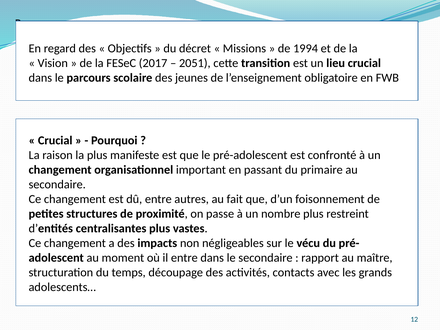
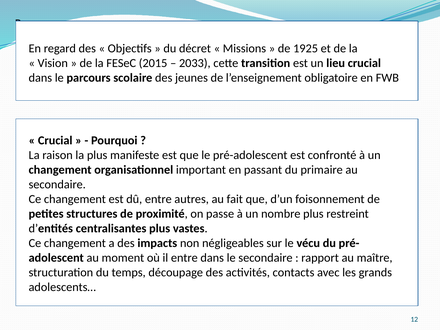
1994: 1994 -> 1925
2017: 2017 -> 2015
2051: 2051 -> 2033
